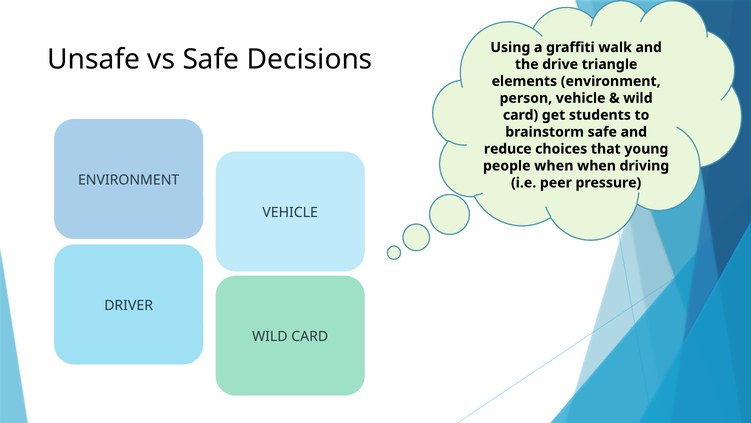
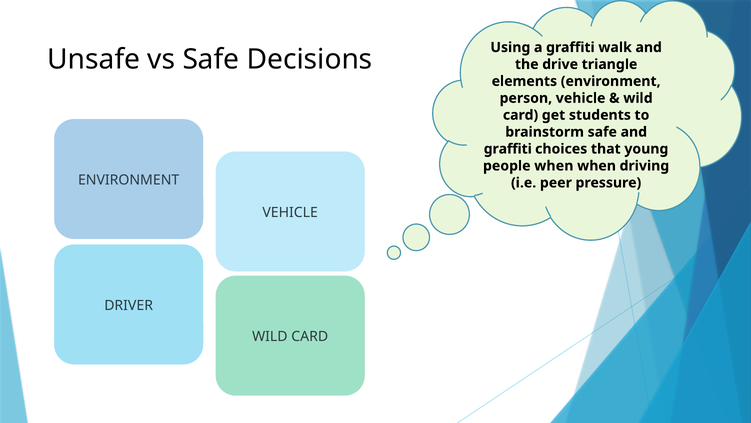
reduce at (508, 149): reduce -> graffiti
